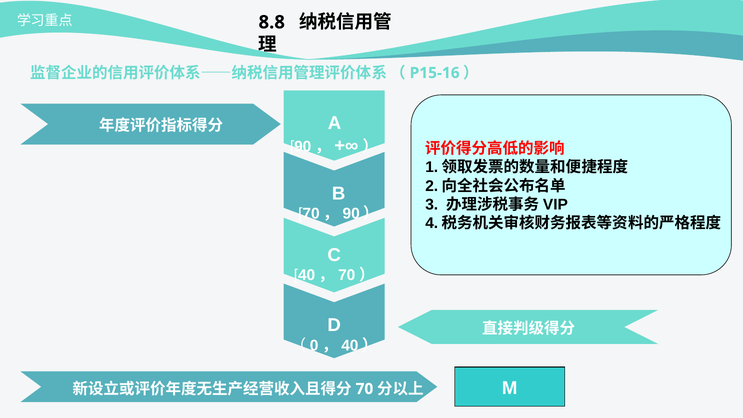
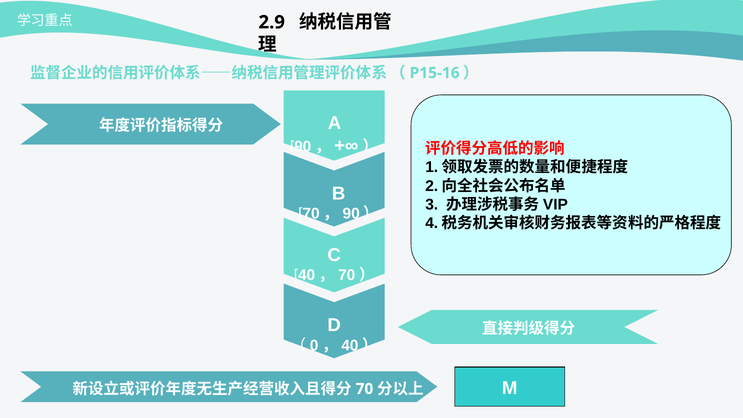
8.8: 8.8 -> 2.9
